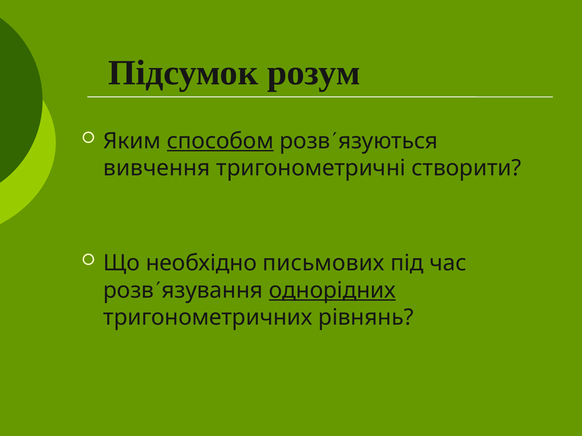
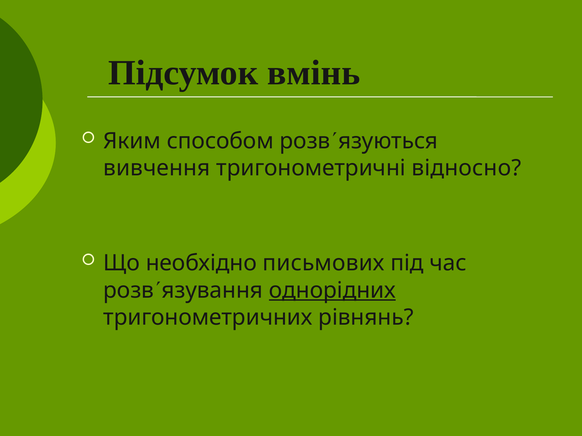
розум: розум -> вмінь
способом underline: present -> none
створити: створити -> відносно
